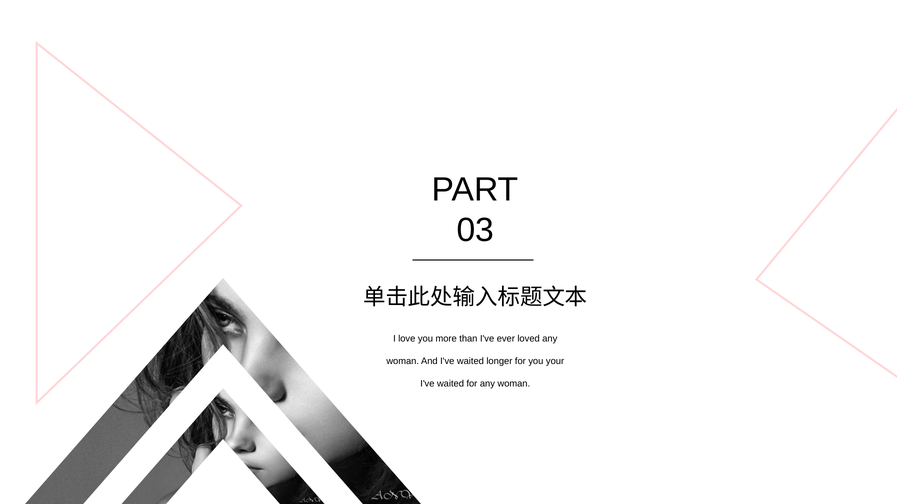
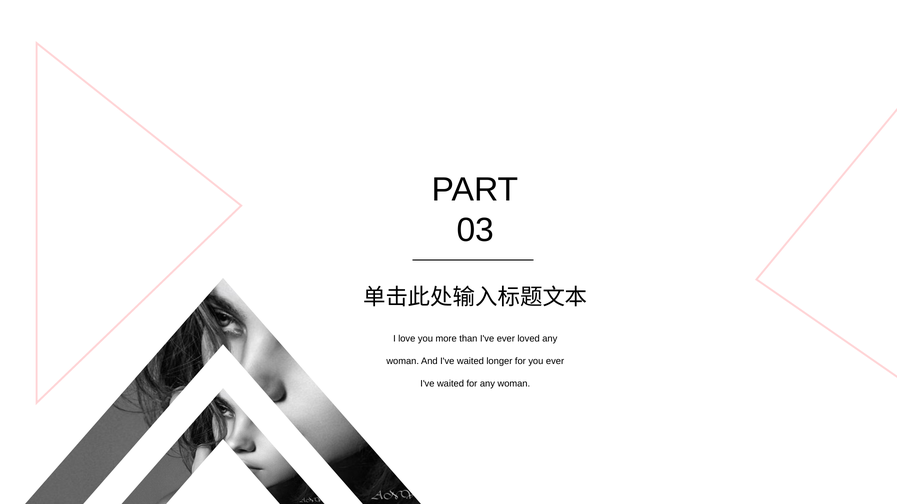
you your: your -> ever
